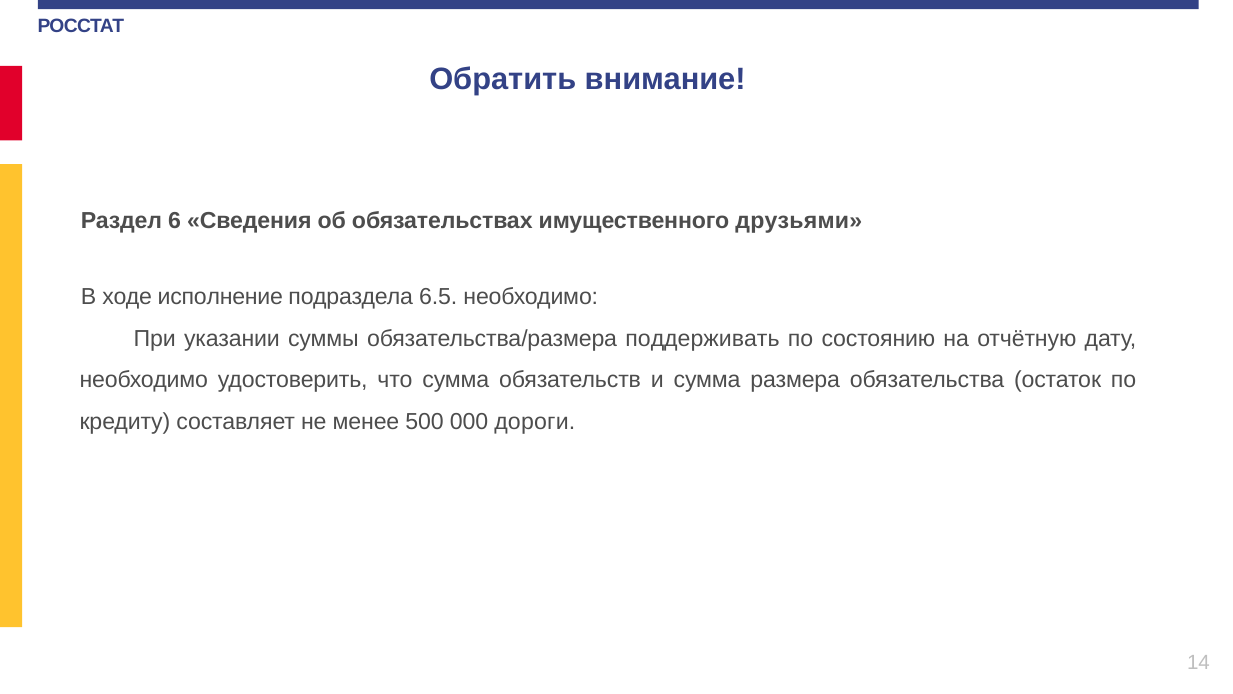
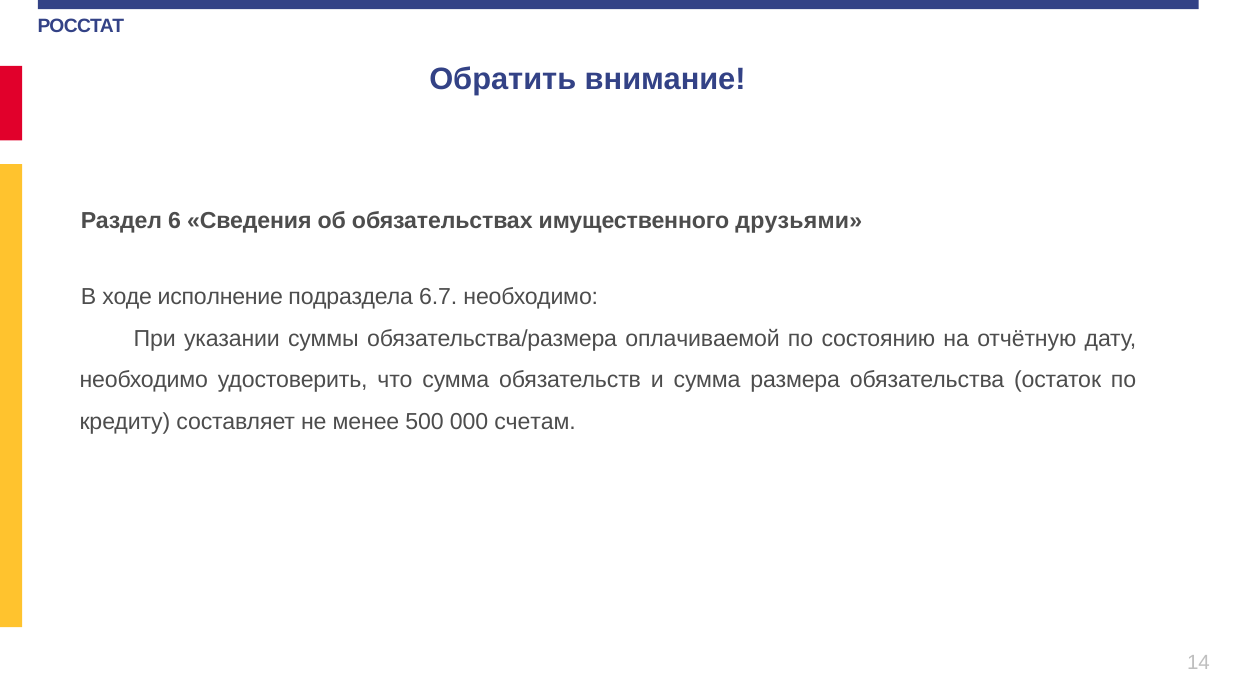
6.5: 6.5 -> 6.7
поддерживать: поддерживать -> оплачиваемой
дороги: дороги -> счетам
